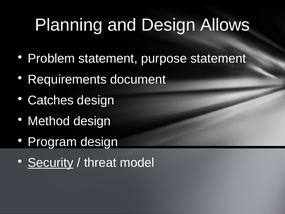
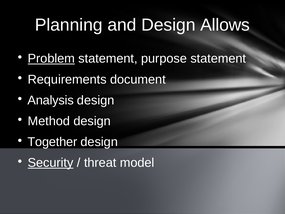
Problem underline: none -> present
Catches: Catches -> Analysis
Program: Program -> Together
